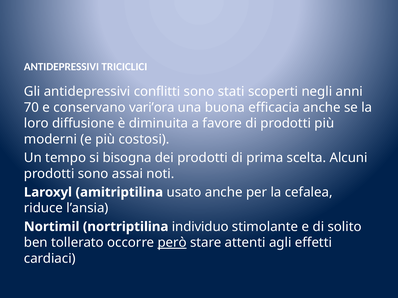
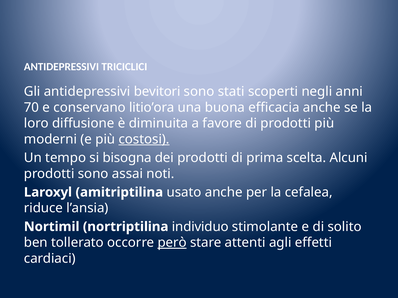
conflitti: conflitti -> bevitori
vari’ora: vari’ora -> litio’ora
costosi underline: none -> present
